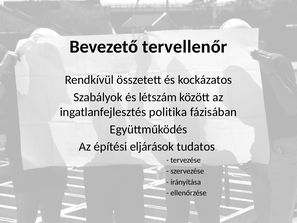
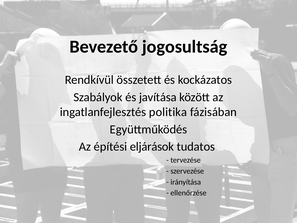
tervellenőr: tervellenőr -> jogosultság
létszám: létszám -> javítása
